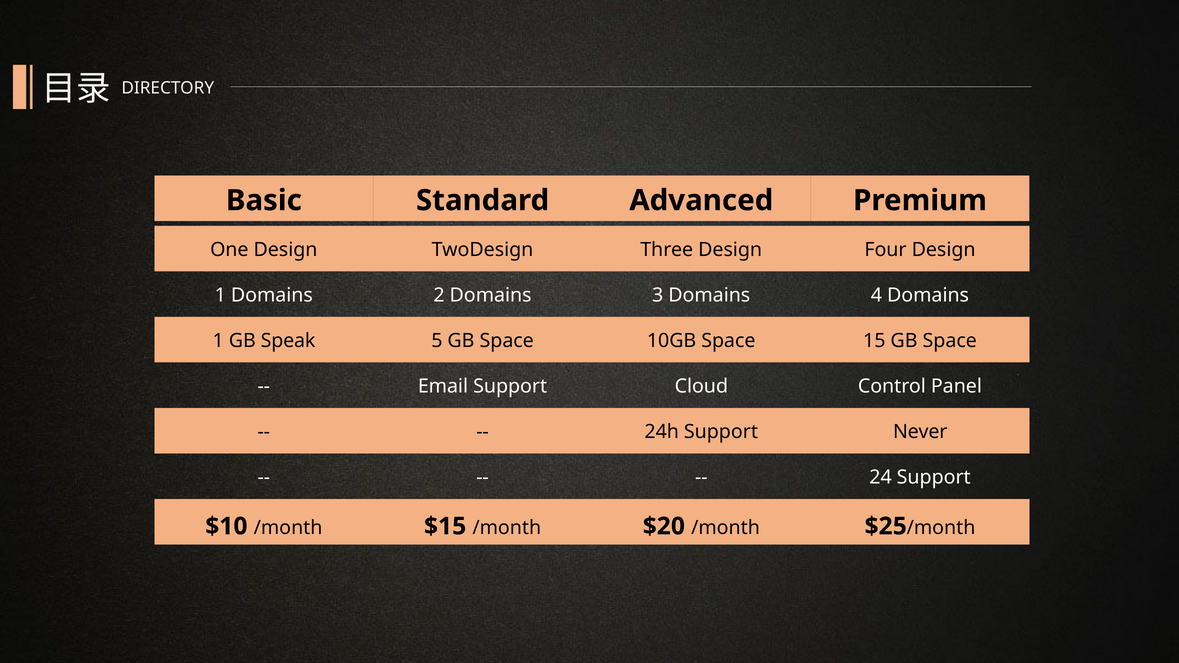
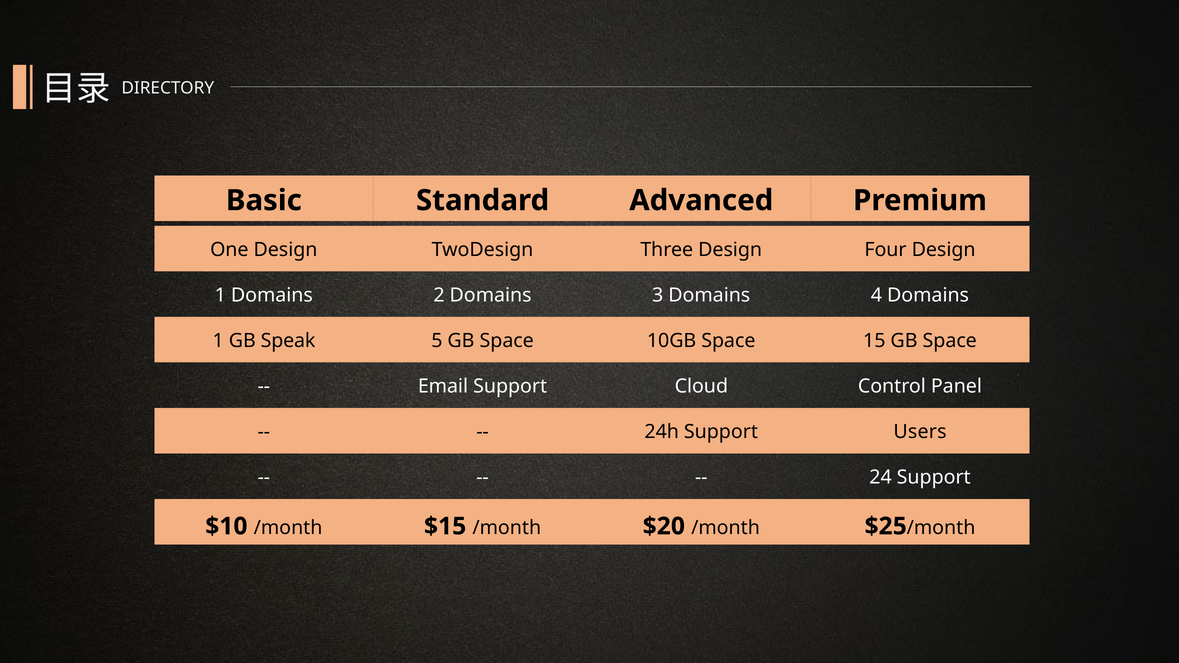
Never: Never -> Users
